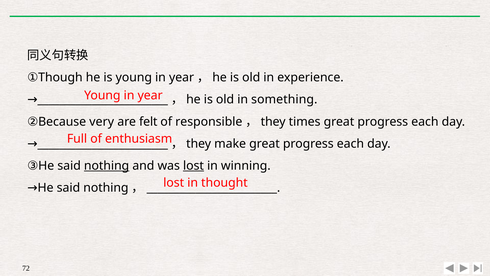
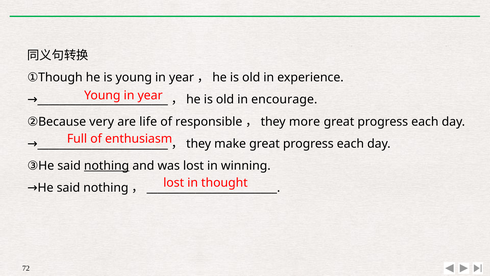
something: something -> encourage
felt: felt -> life
times: times -> more
lost at (193, 166) underline: present -> none
